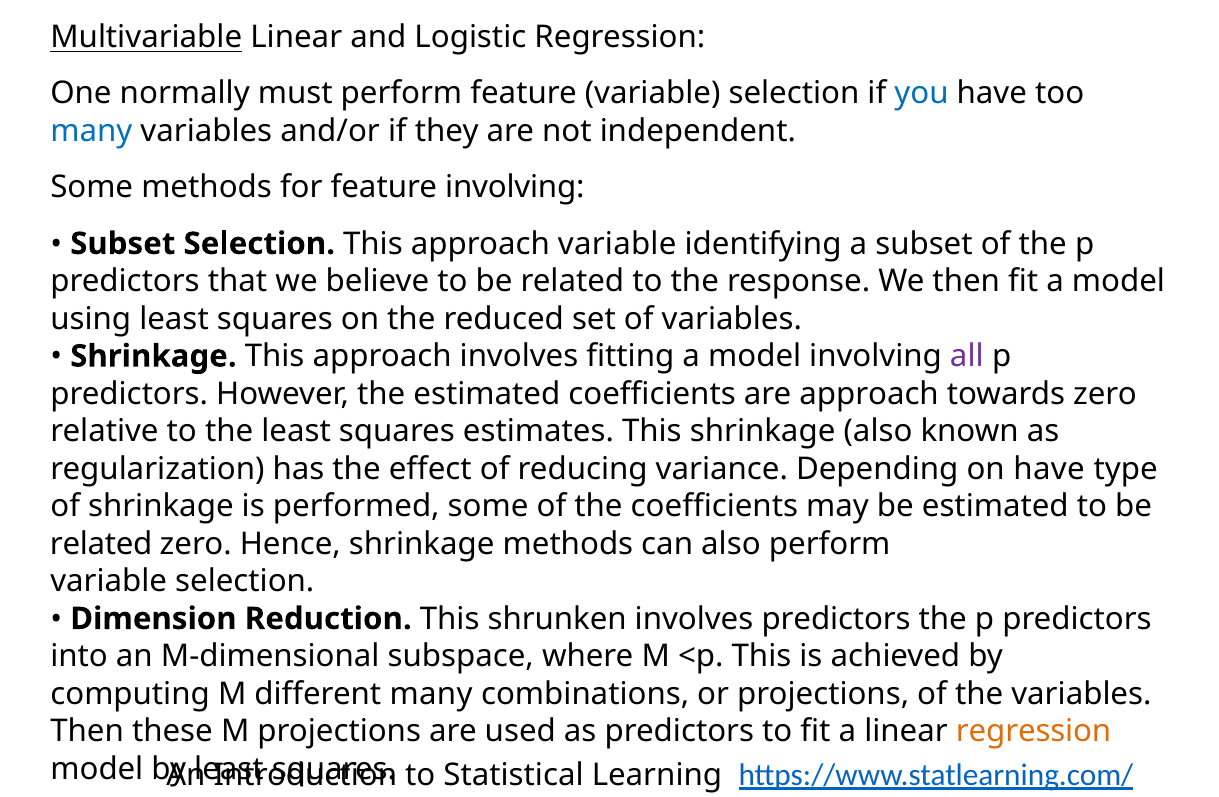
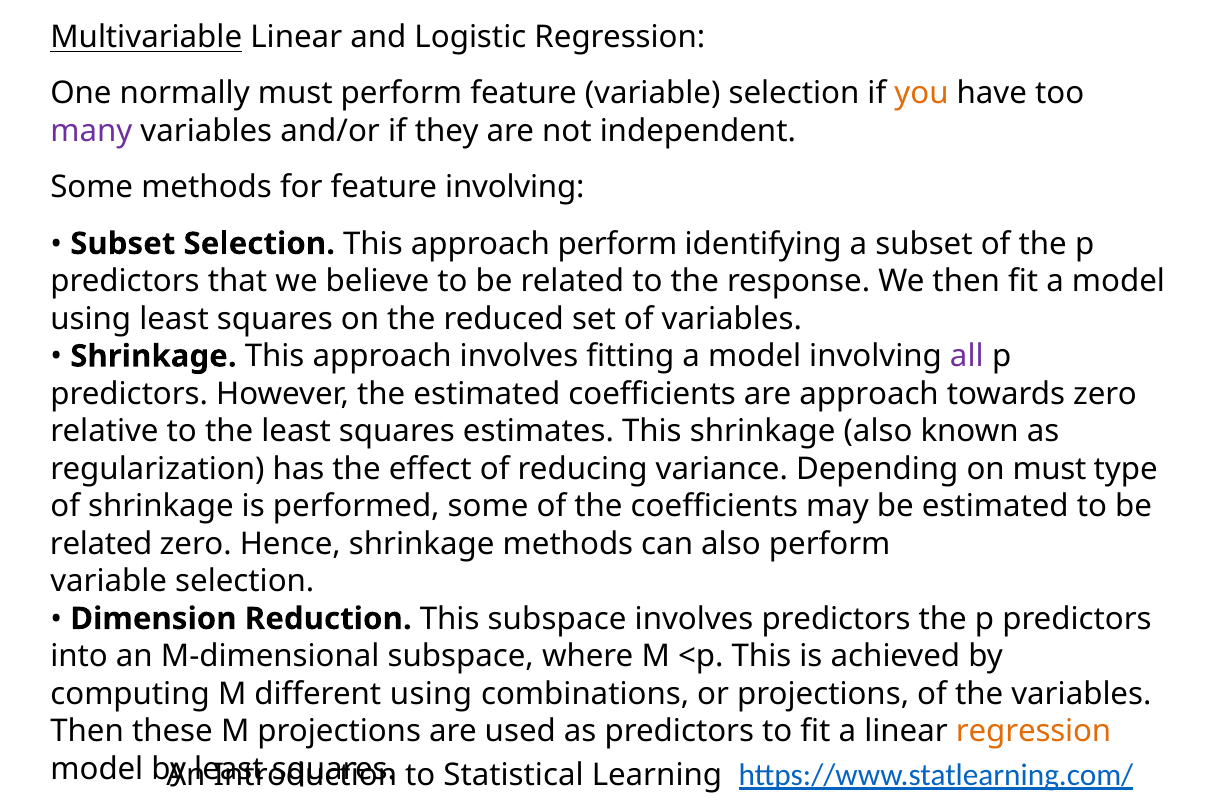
you colour: blue -> orange
many at (91, 131) colour: blue -> purple
approach variable: variable -> perform
on have: have -> must
This shrunken: shrunken -> subspace
different many: many -> using
